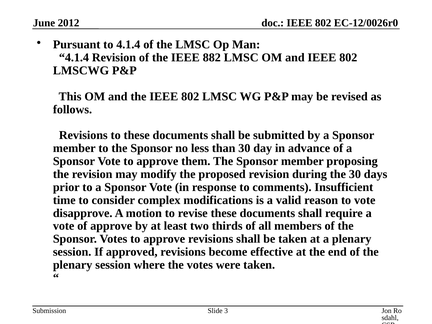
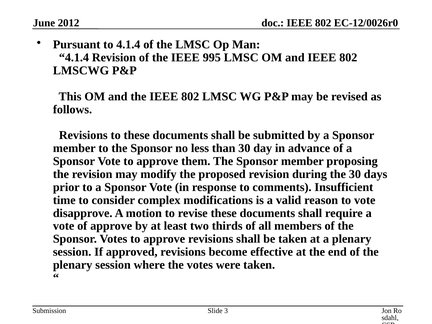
882: 882 -> 995
